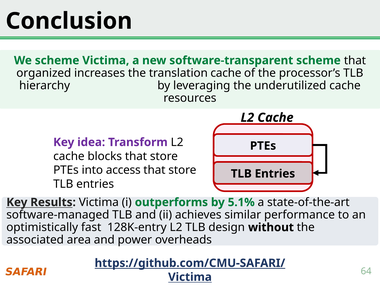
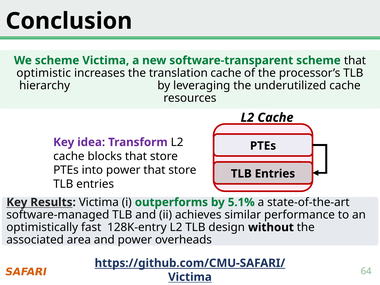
organized: organized -> optimistic
into access: access -> power
